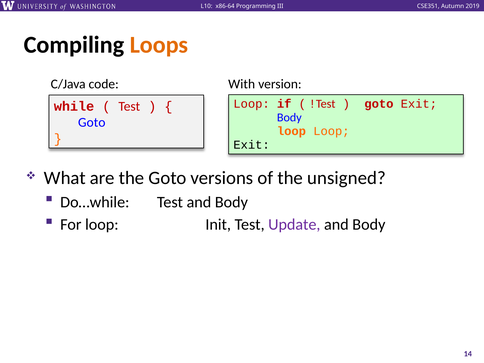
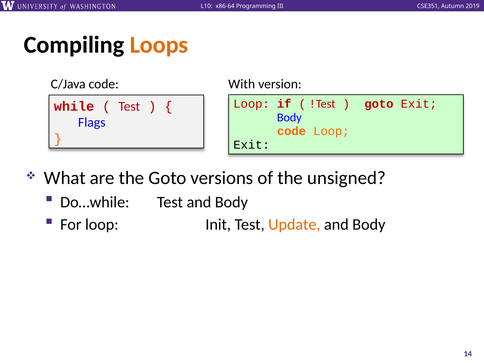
Goto at (92, 123): Goto -> Flags
loop at (291, 131): loop -> code
Update colour: purple -> orange
